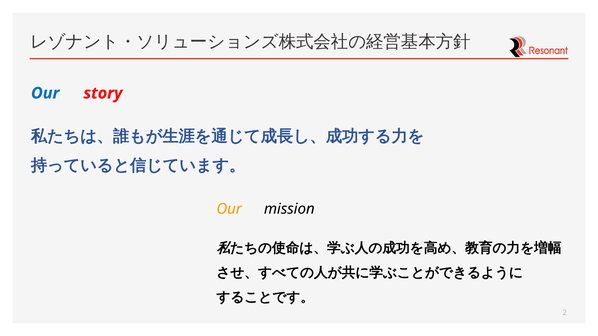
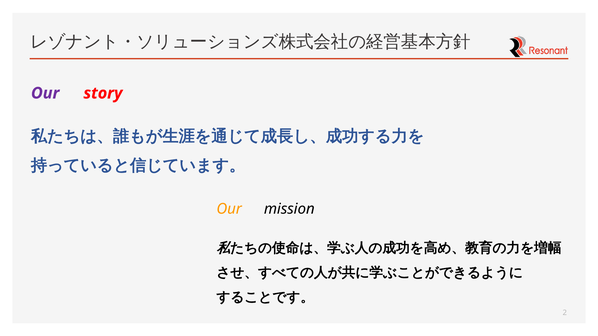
Our at (45, 93) colour: blue -> purple
